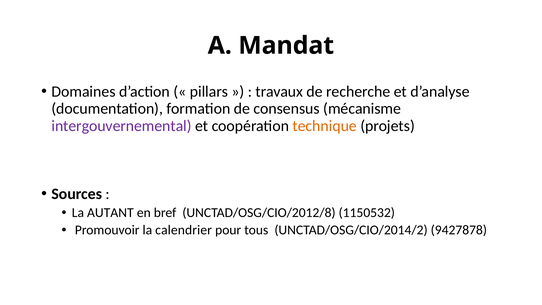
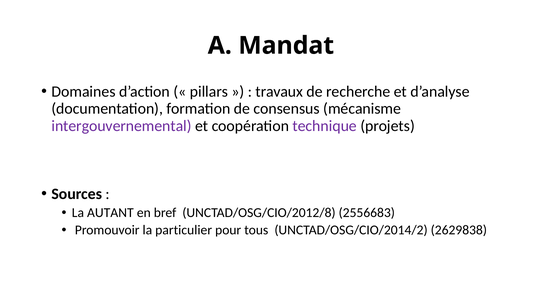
technique colour: orange -> purple
1150532: 1150532 -> 2556683
calendrier: calendrier -> particulier
9427878: 9427878 -> 2629838
